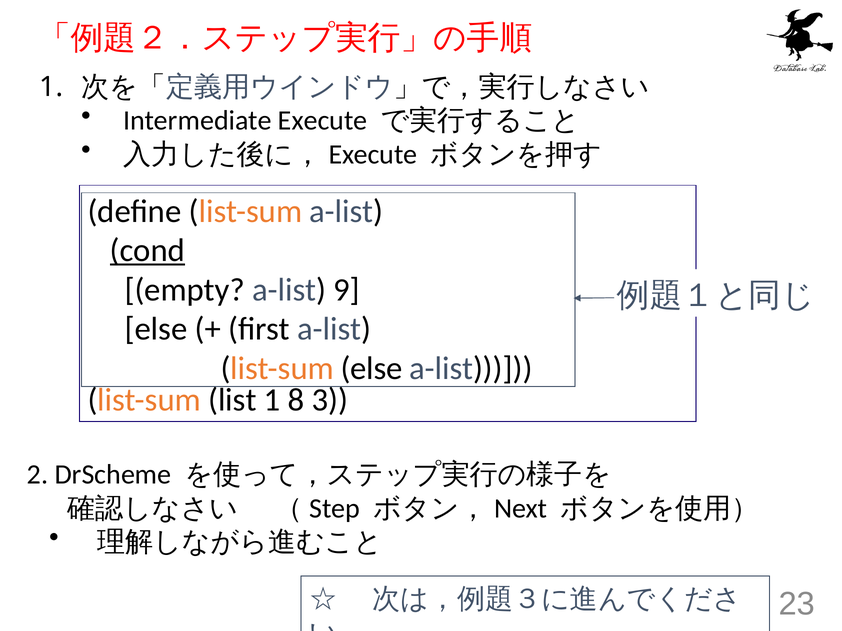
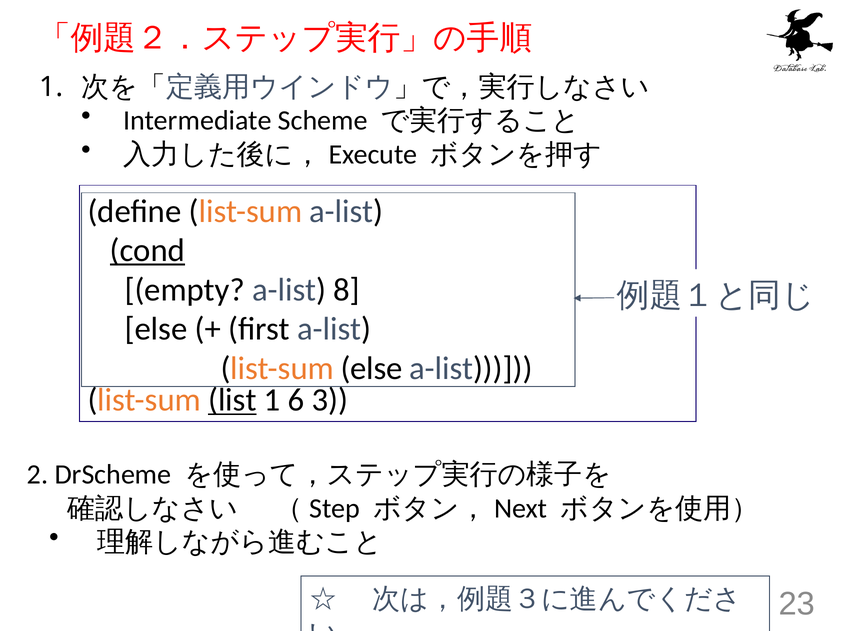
Execute: Execute -> Scheme
9: 9 -> 8
list underline: none -> present
8: 8 -> 6
